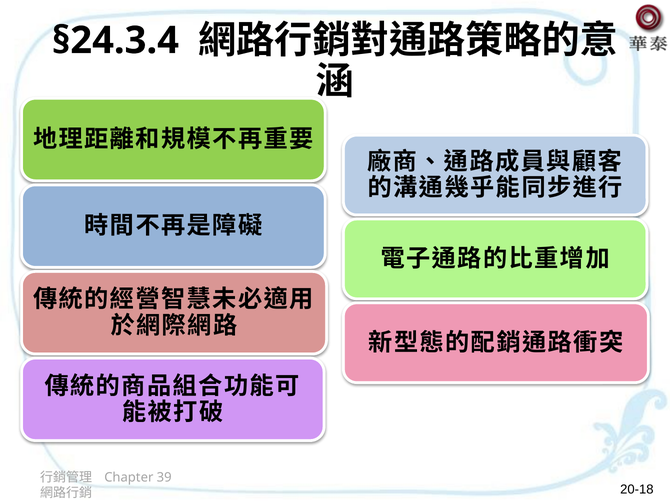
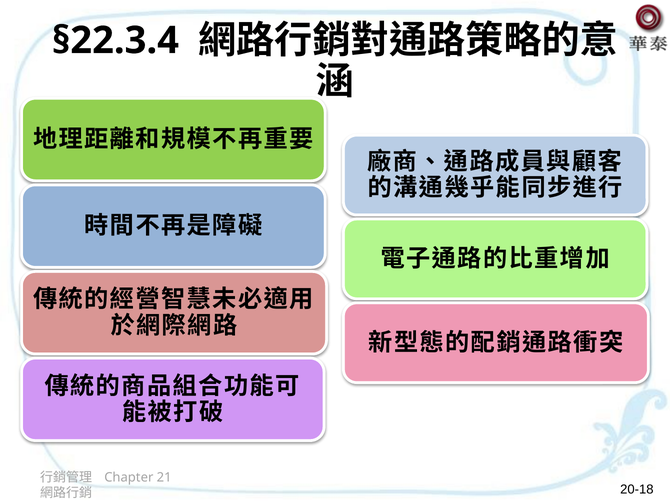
§24.3.4: §24.3.4 -> §22.3.4
39: 39 -> 21
